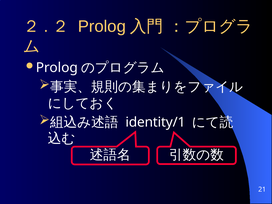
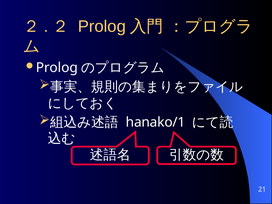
identity/1: identity/1 -> hanako/1
